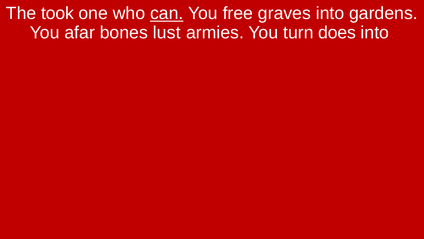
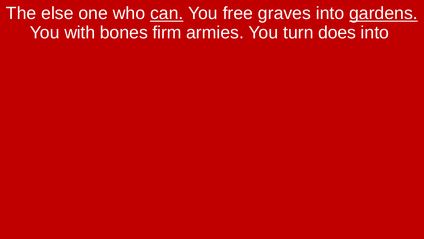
took: took -> else
gardens underline: none -> present
afar: afar -> with
lust: lust -> firm
